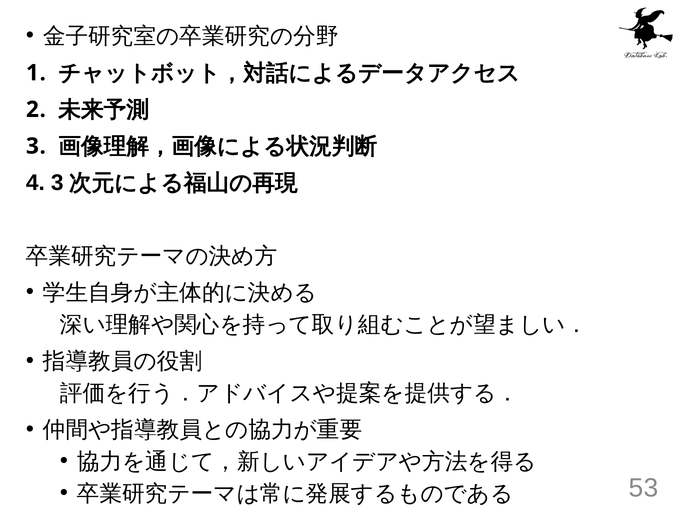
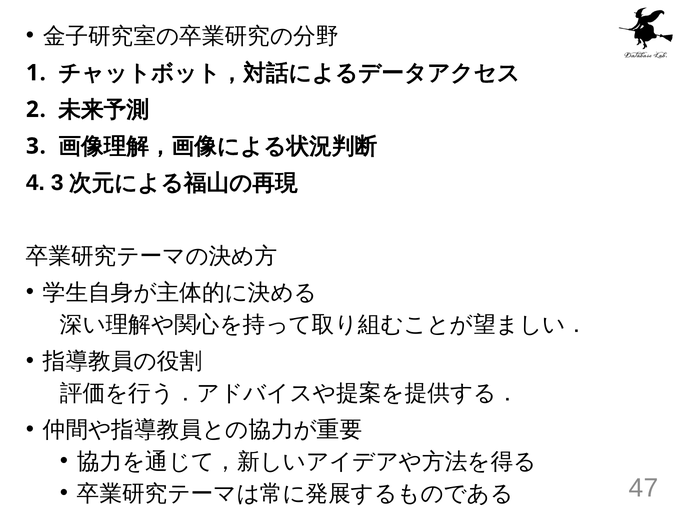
53: 53 -> 47
